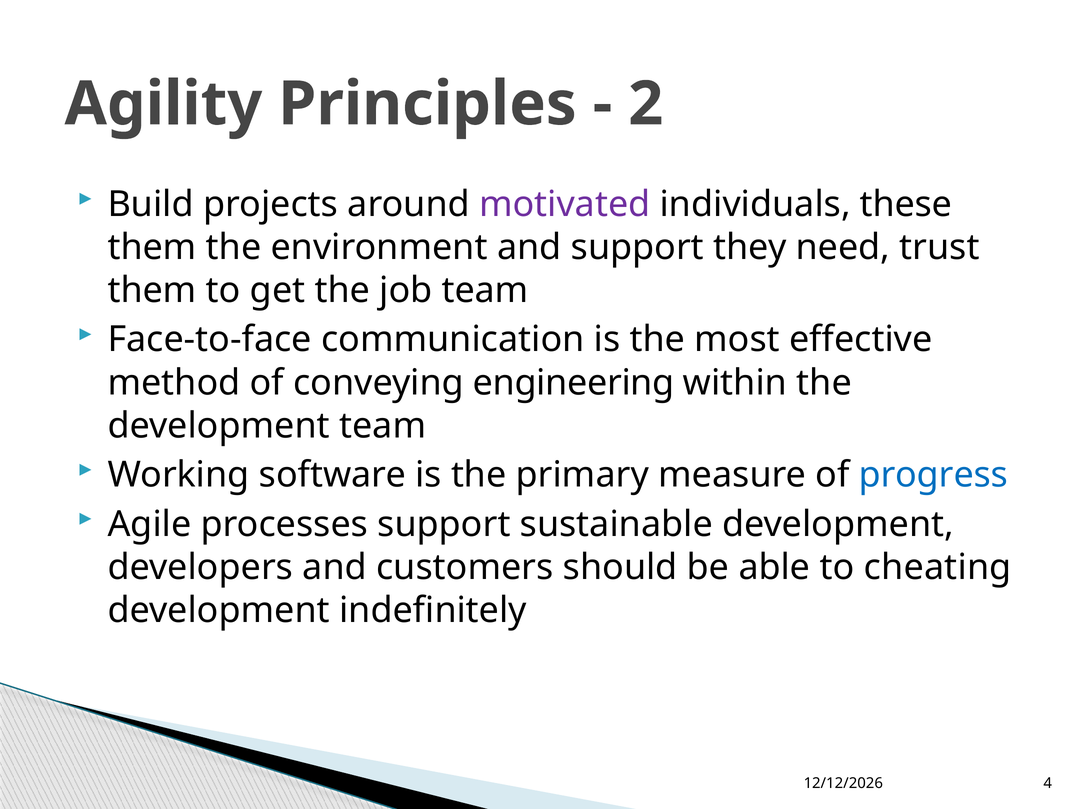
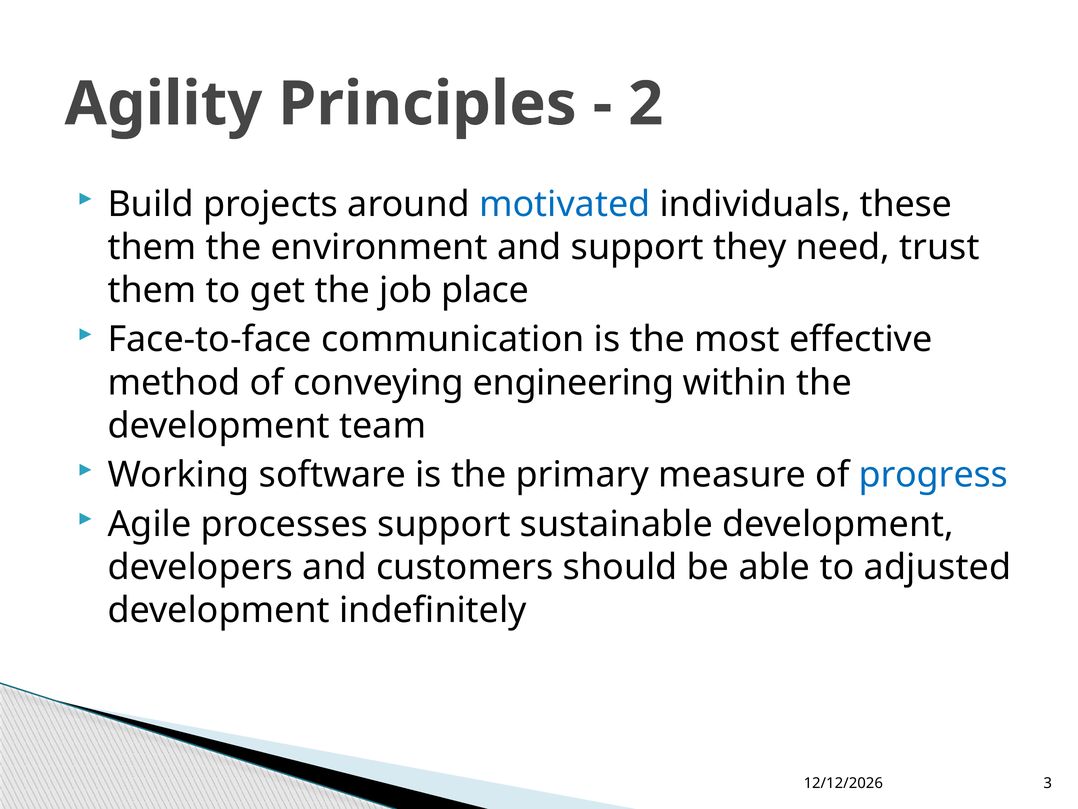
motivated colour: purple -> blue
job team: team -> place
cheating: cheating -> adjusted
4: 4 -> 3
